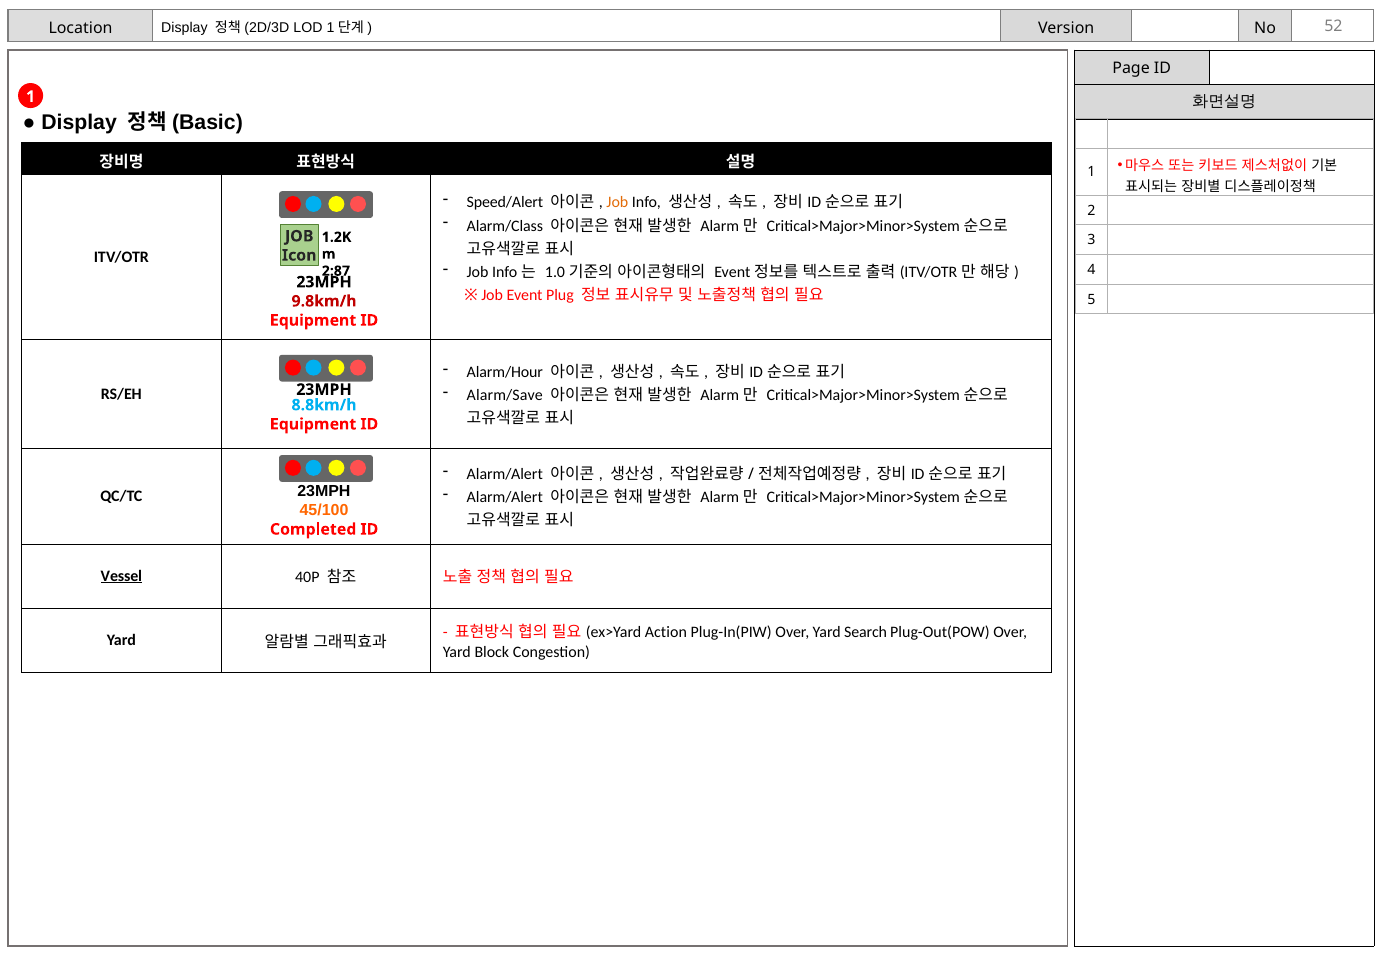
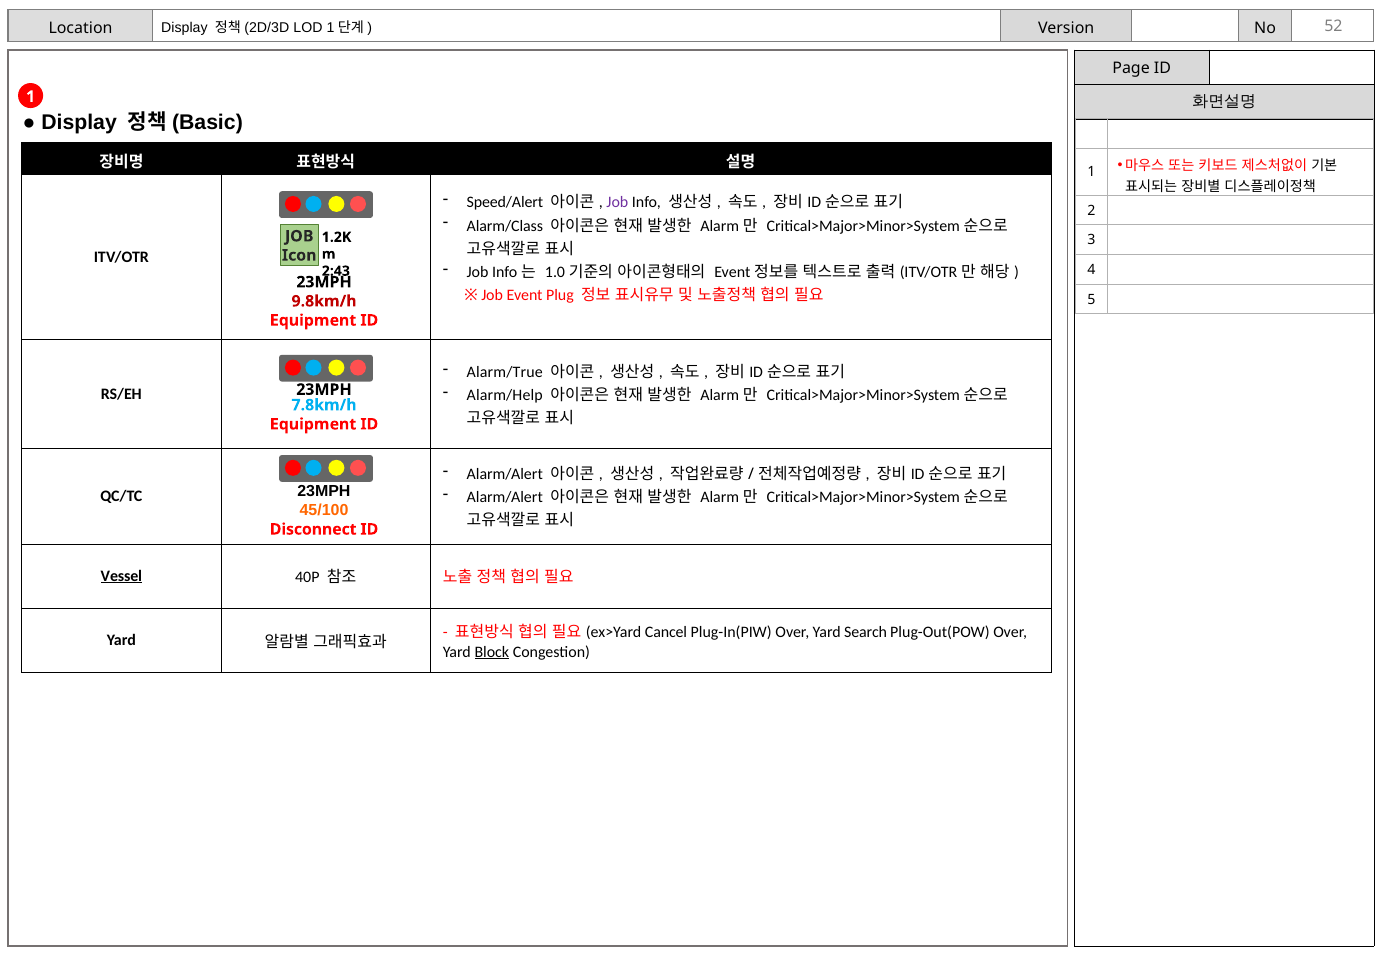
Job at (617, 203) colour: orange -> purple
2:87: 2:87 -> 2:43
Alarm/Hour: Alarm/Hour -> Alarm/True
Alarm/Save: Alarm/Save -> Alarm/Help
8.8km/h: 8.8km/h -> 7.8km/h
Completed: Completed -> Disconnect
Action: Action -> Cancel
Block underline: none -> present
